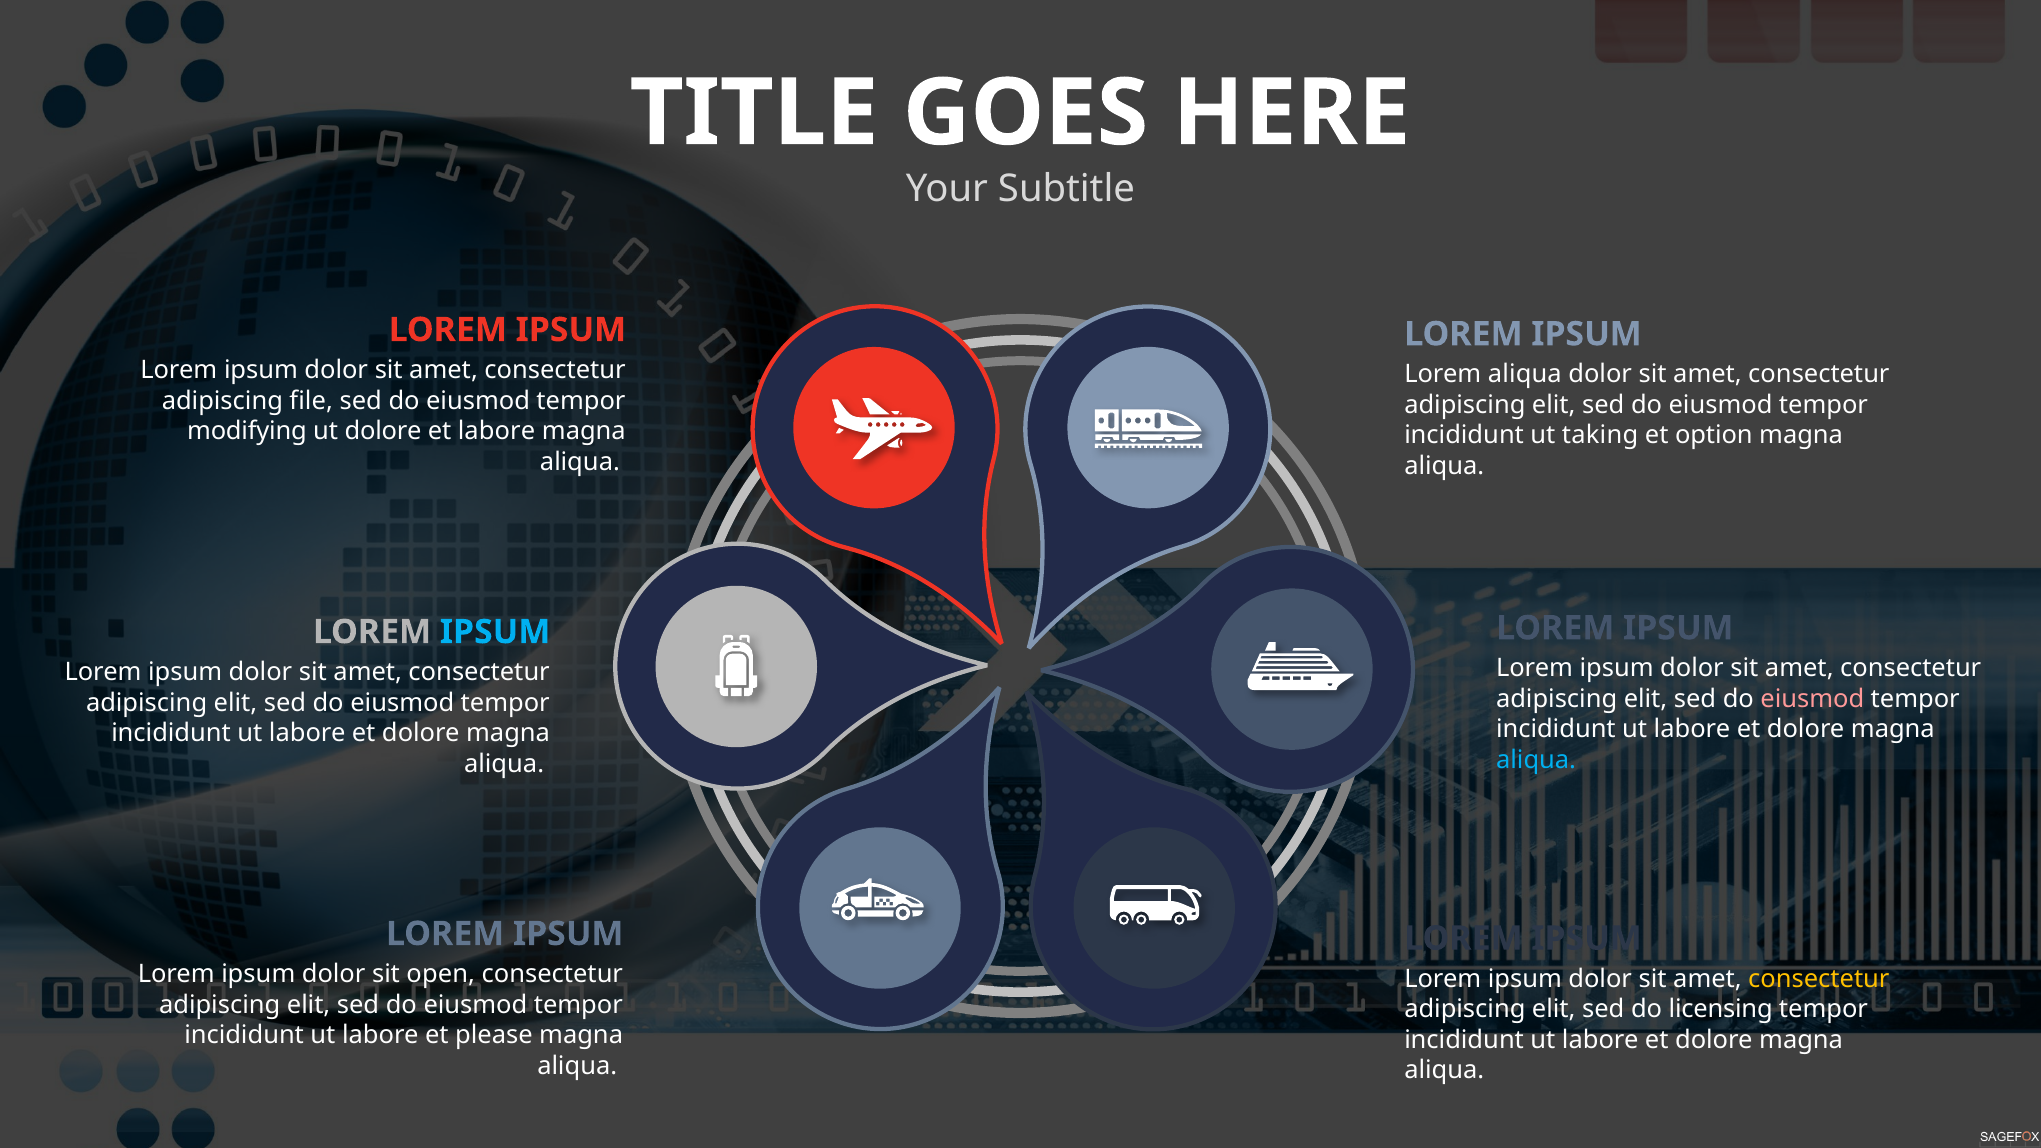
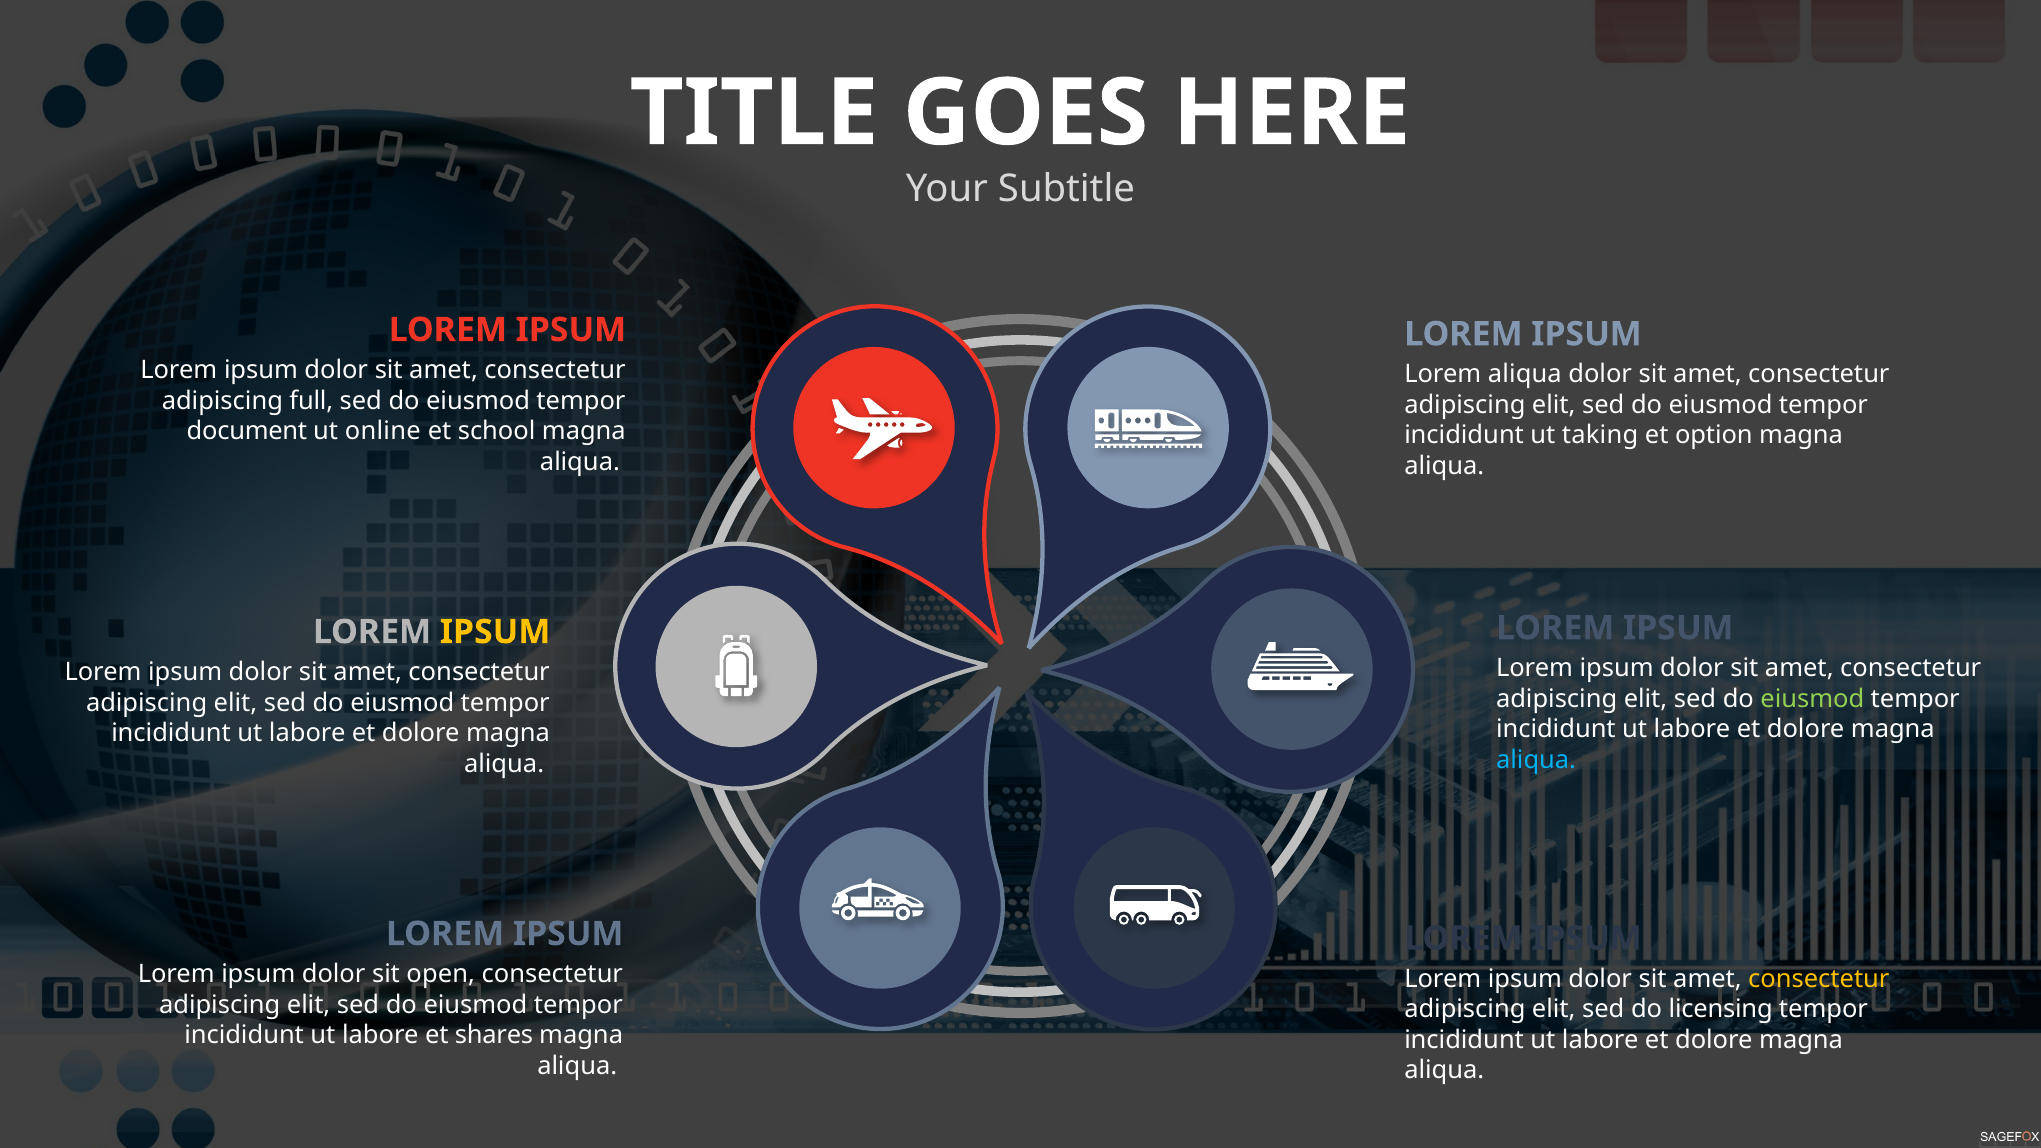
file: file -> full
modifying: modifying -> document
ut dolore: dolore -> online
et labore: labore -> school
IPSUM at (495, 632) colour: light blue -> yellow
eiusmod at (1812, 699) colour: pink -> light green
please: please -> shares
